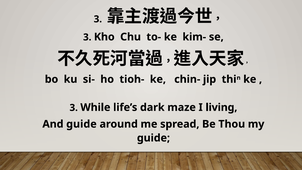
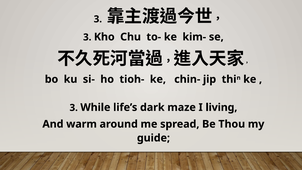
And guide: guide -> warm
